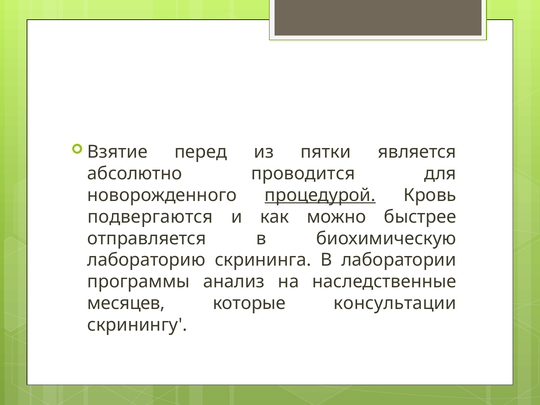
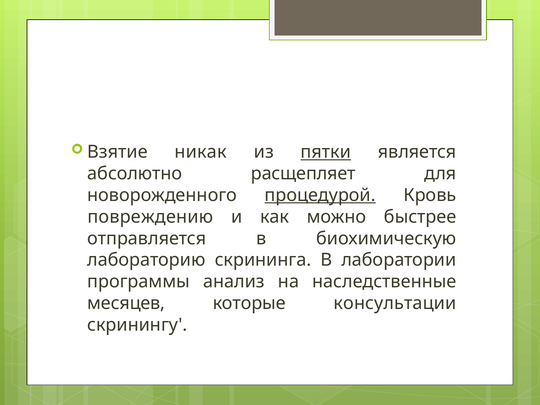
перед: перед -> никак
пятки underline: none -> present
проводится: проводится -> расщепляет
подвергаются: подвергаются -> повреждению
